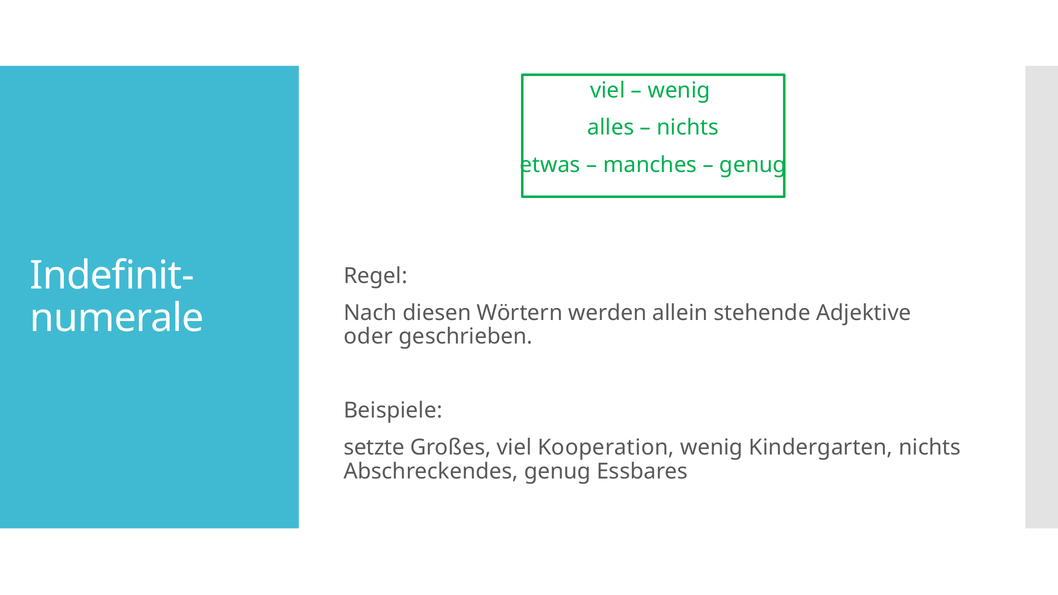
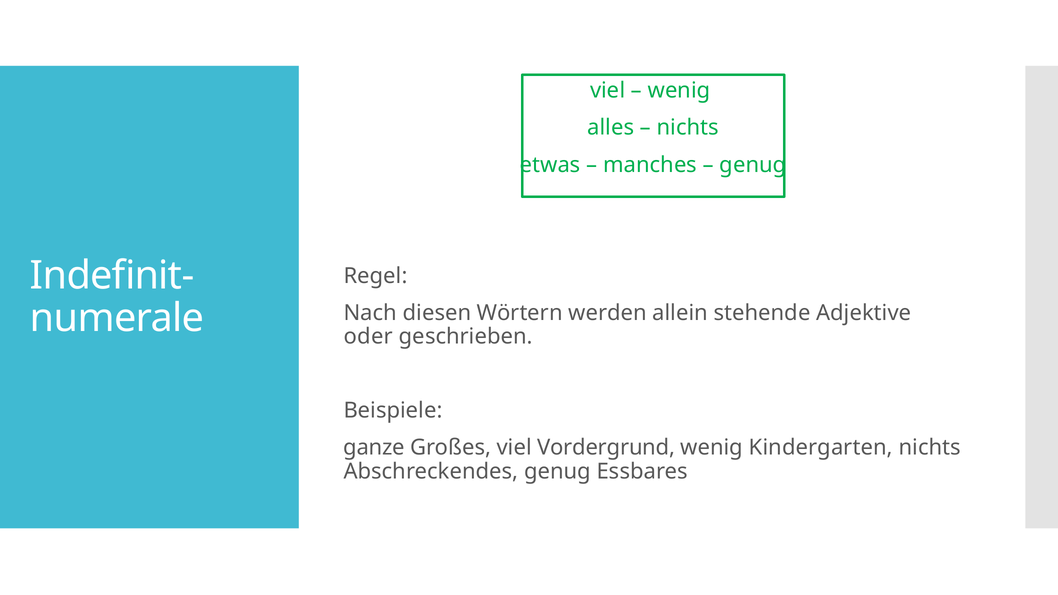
setzte: setzte -> ganze
Kooperation: Kooperation -> Vordergrund
